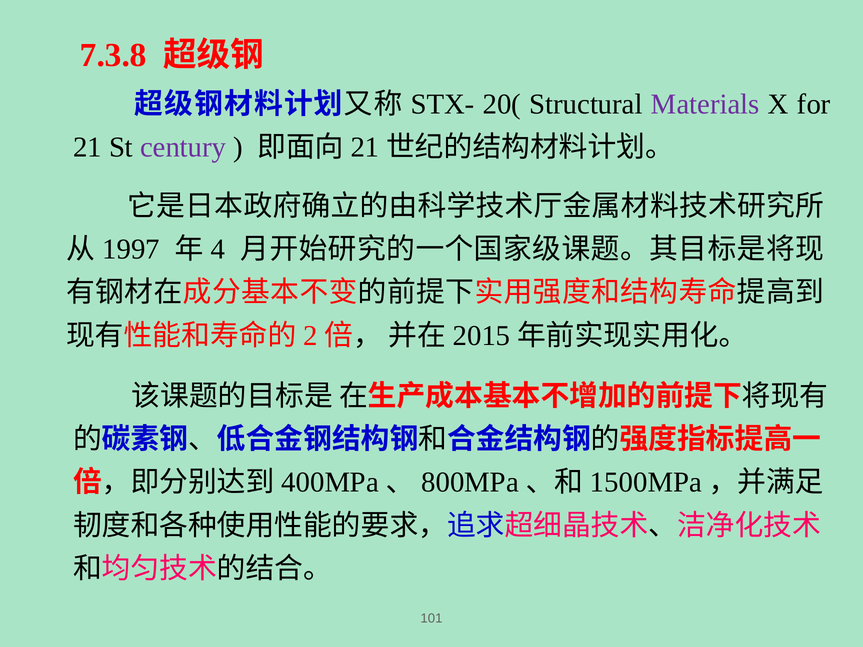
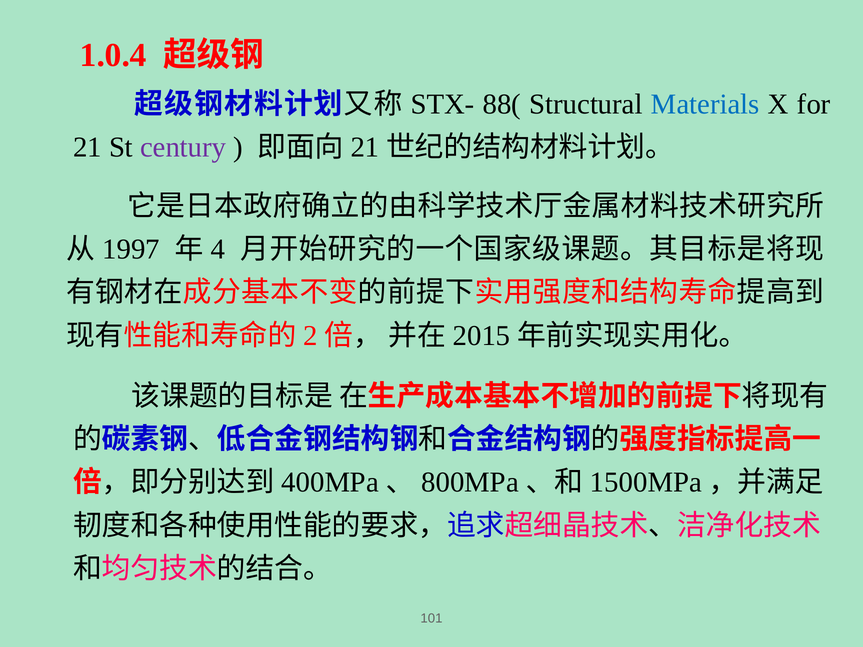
7.3.8: 7.3.8 -> 1.0.4
20(: 20( -> 88(
Materials colour: purple -> blue
